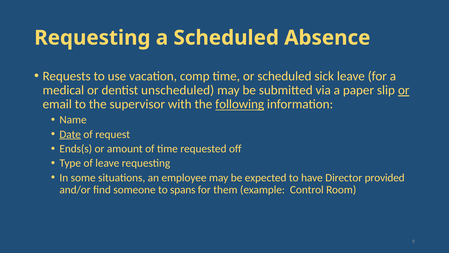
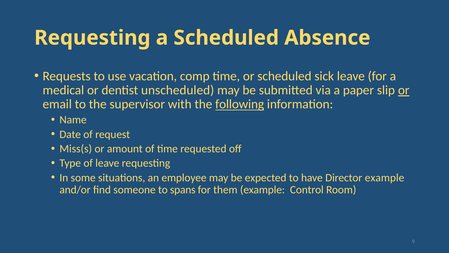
Date underline: present -> none
Ends(s: Ends(s -> Miss(s
Director provided: provided -> example
